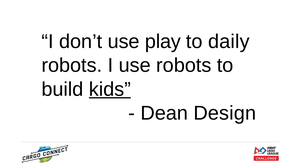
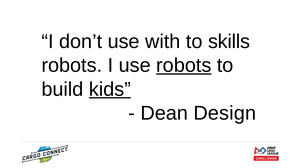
play: play -> with
daily: daily -> skills
robots at (184, 65) underline: none -> present
